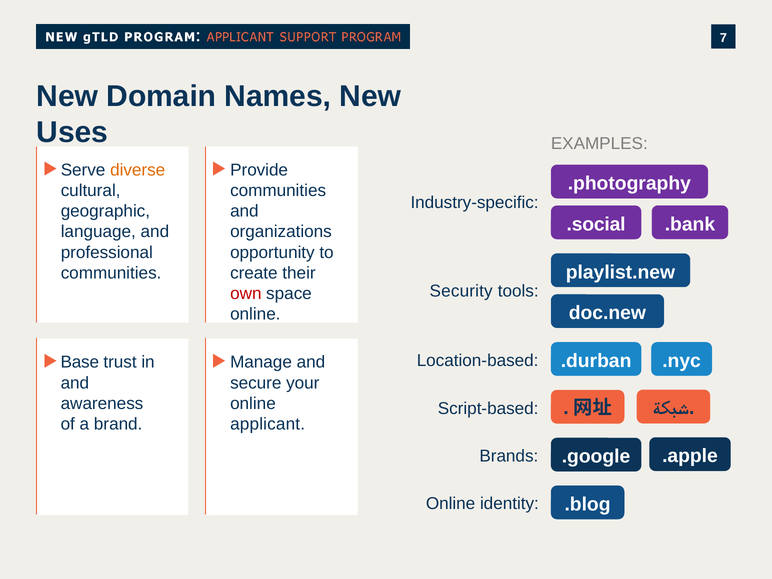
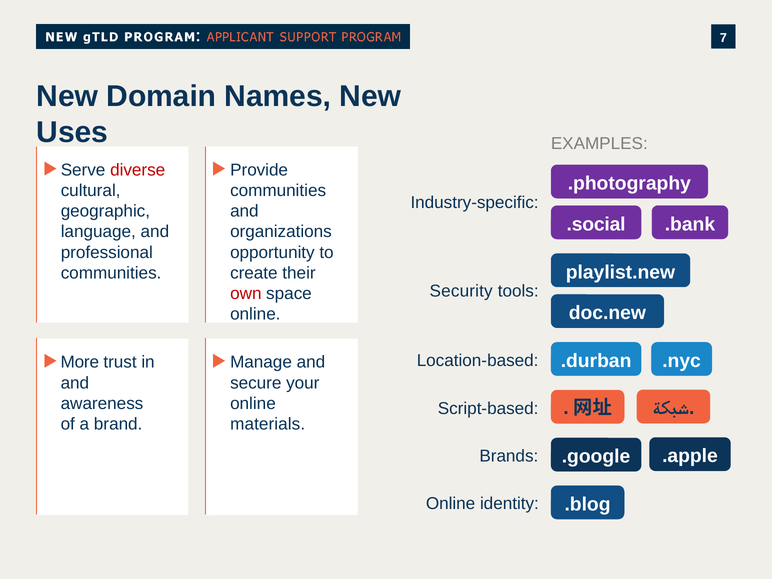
diverse colour: orange -> red
Base: Base -> More
applicant: applicant -> materials
